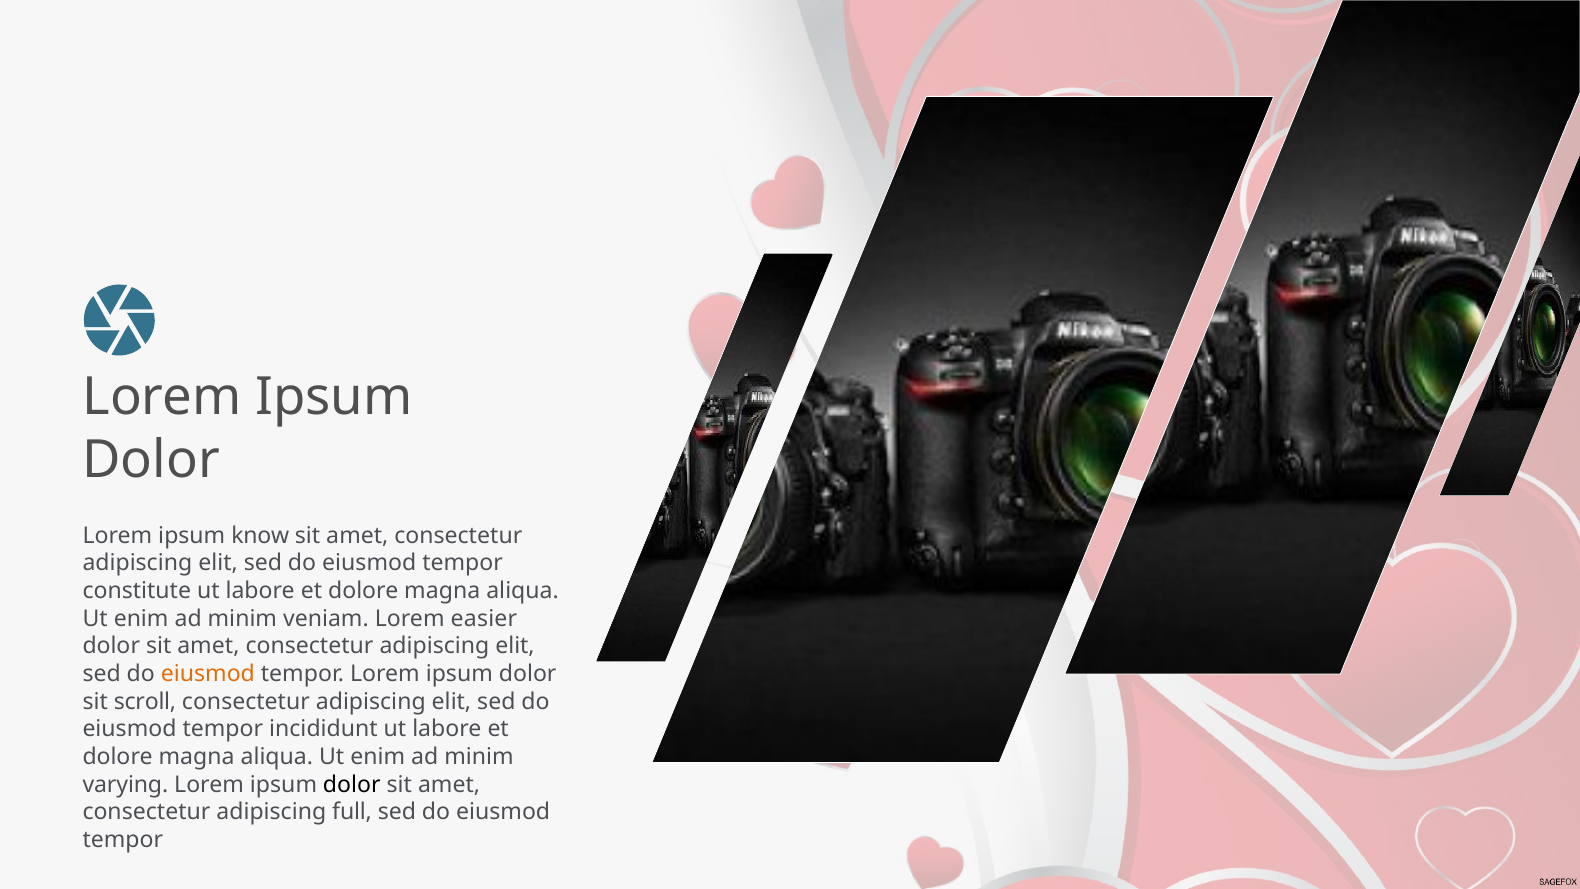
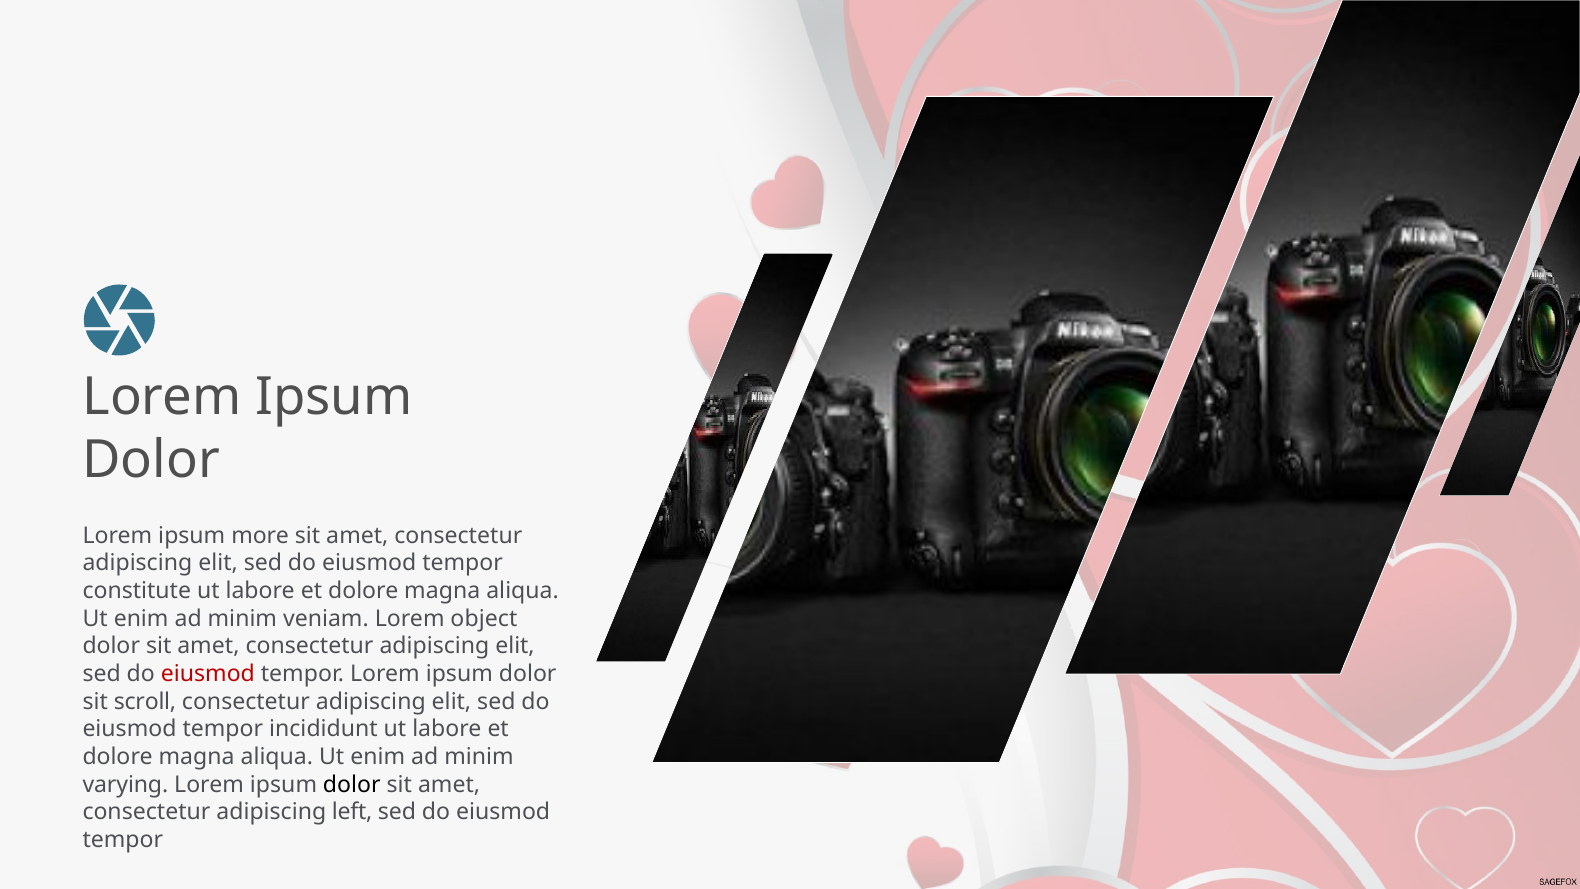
know: know -> more
easier: easier -> object
eiusmod at (208, 674) colour: orange -> red
full: full -> left
